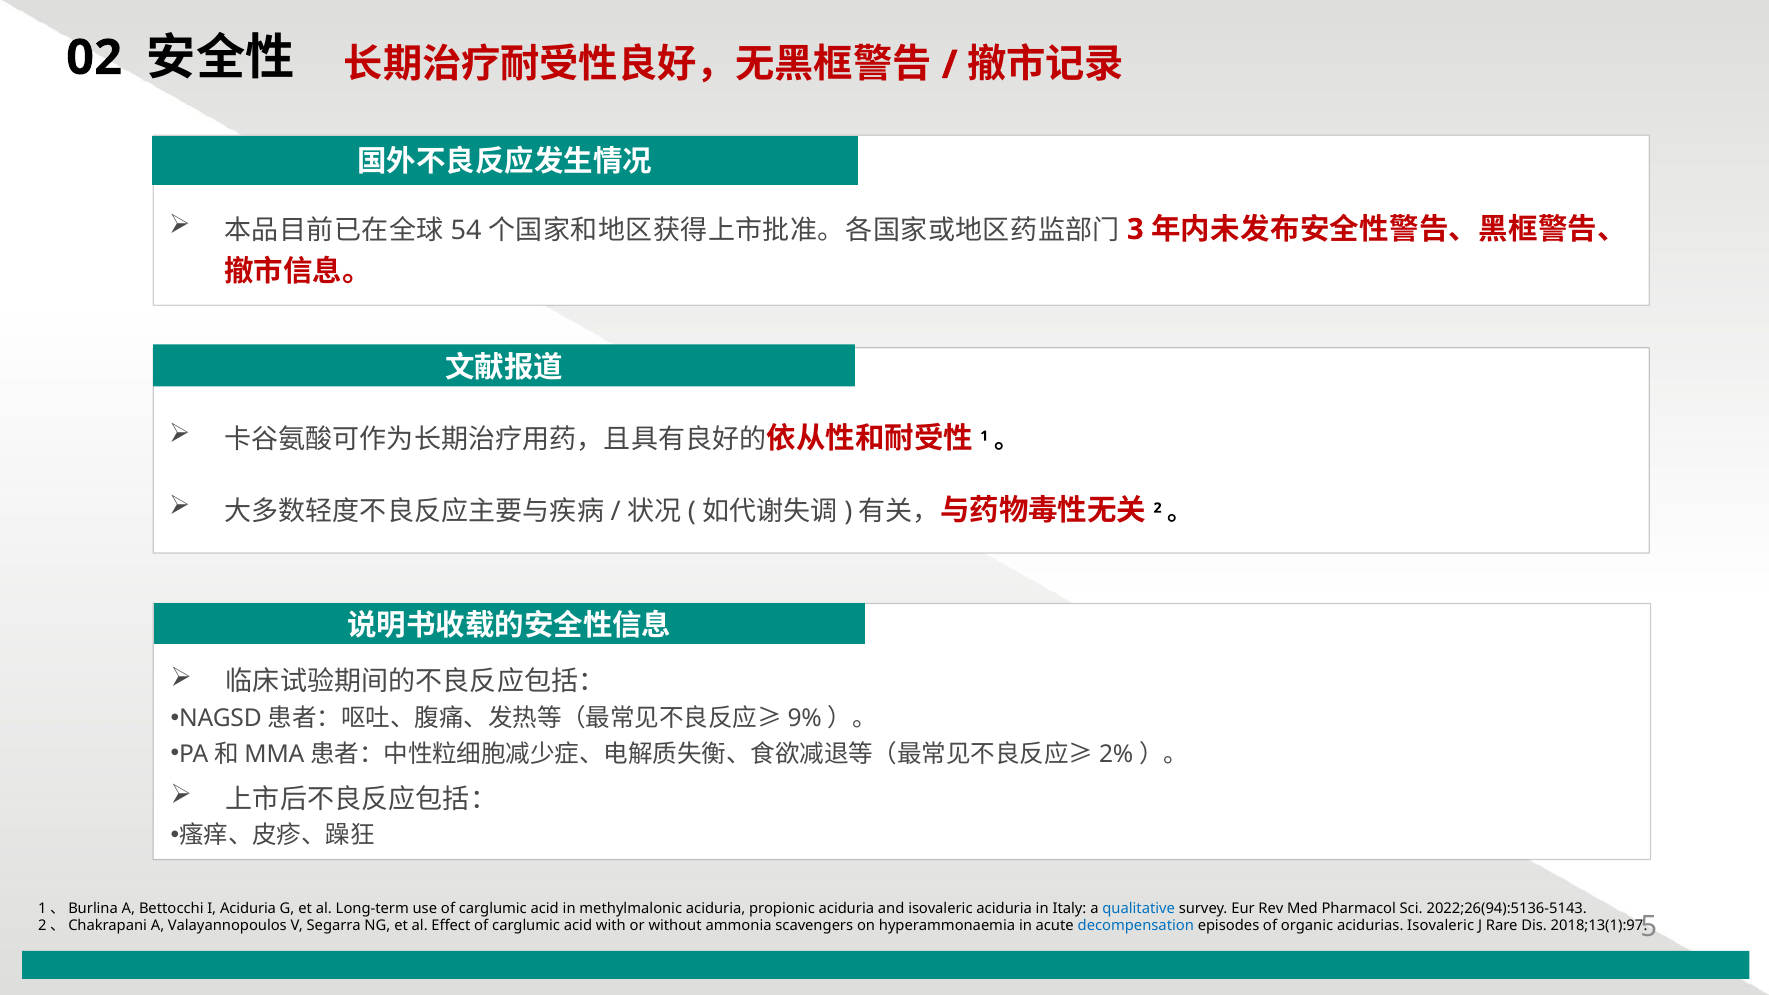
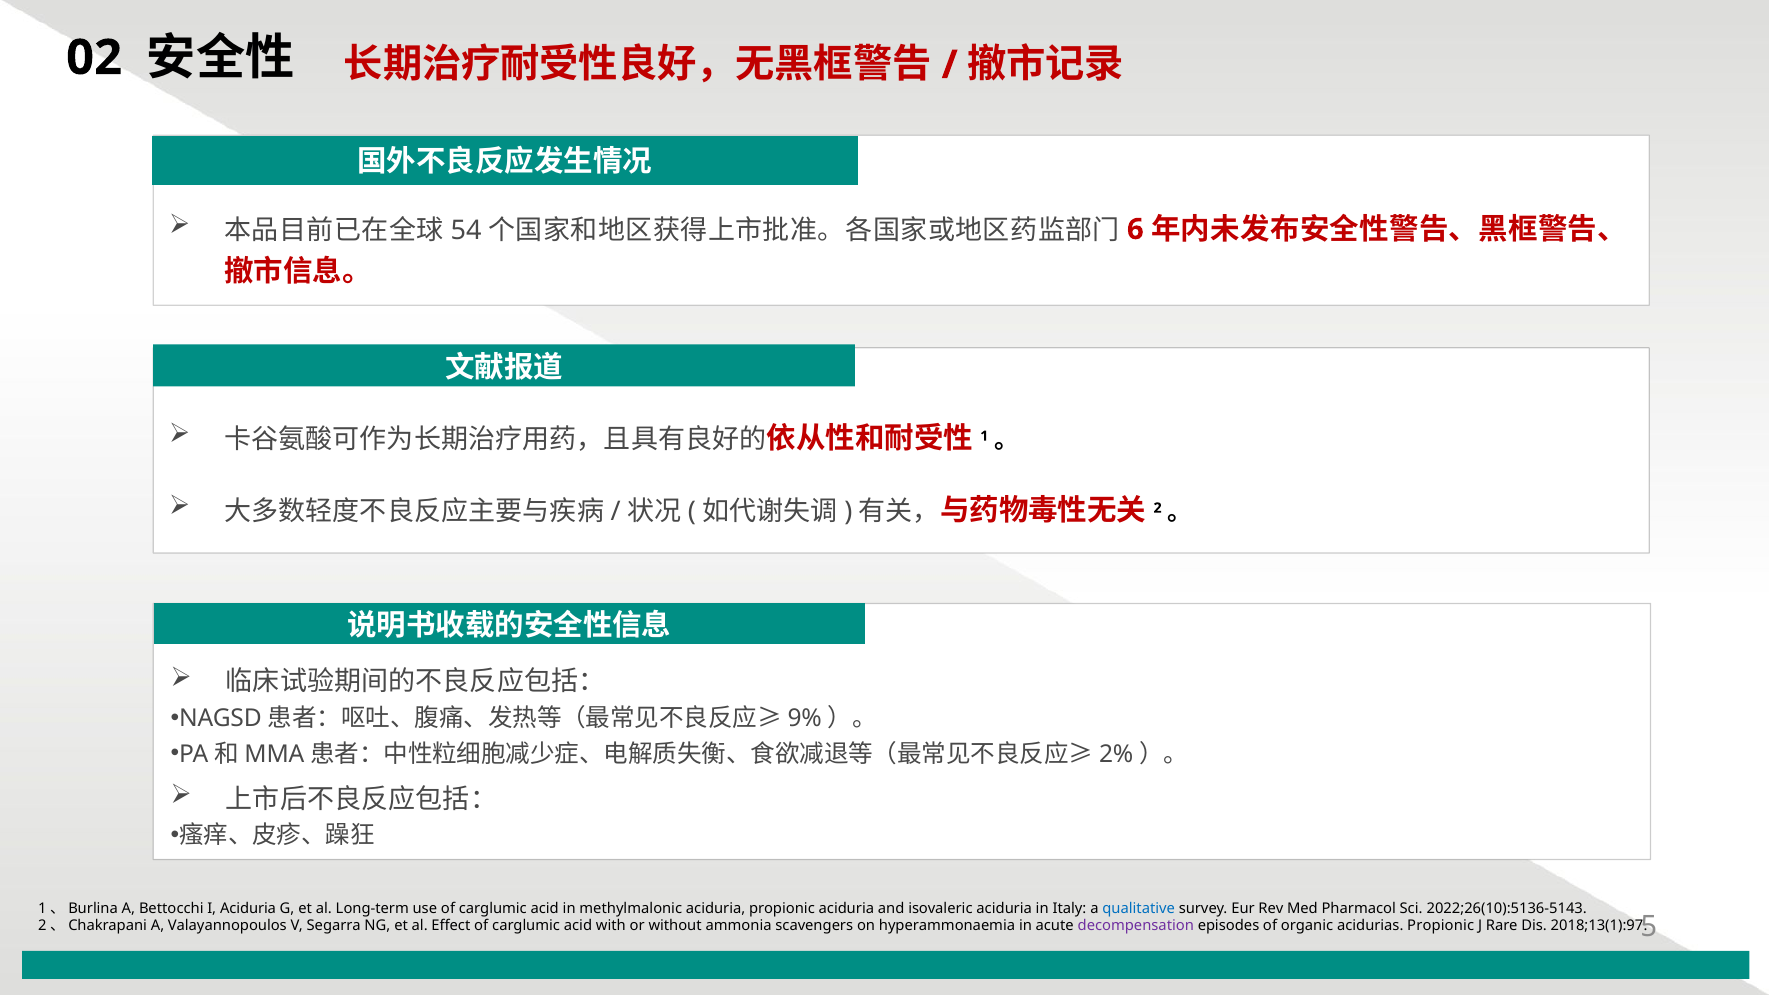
3: 3 -> 6
2022;26(94):5136-5143: 2022;26(94):5136-5143 -> 2022;26(10):5136-5143
decompensation colour: blue -> purple
acidurias Isovaleric: Isovaleric -> Propionic
